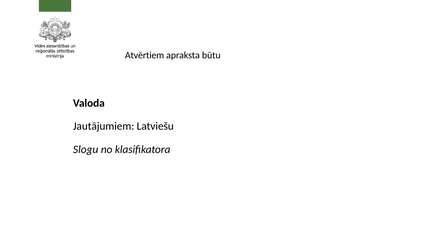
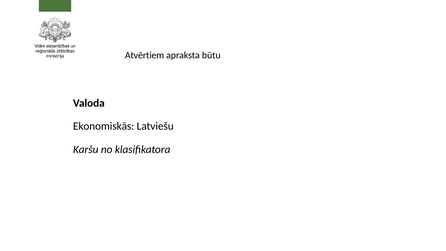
Jautājumiem: Jautājumiem -> Ekonomiskās
Slogu: Slogu -> Karšu
